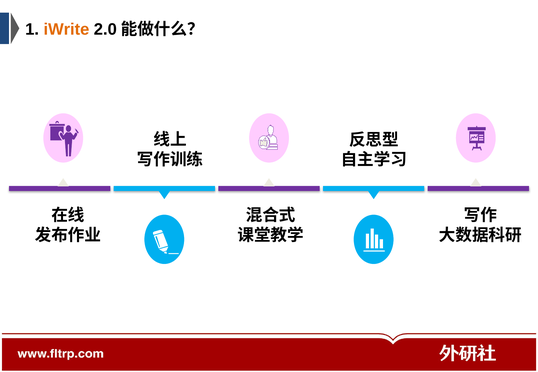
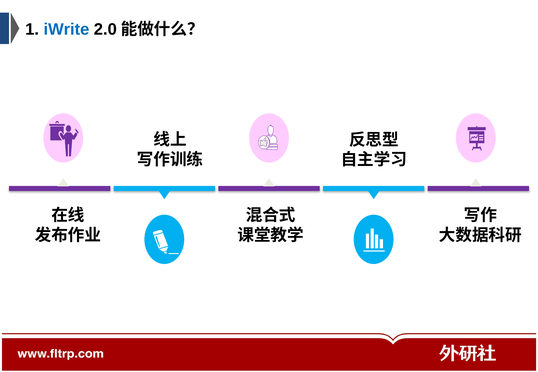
iWrite colour: orange -> blue
